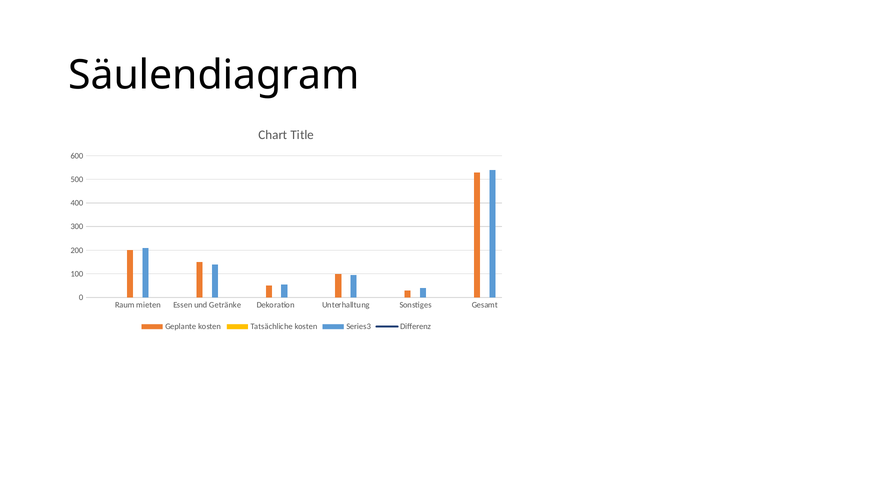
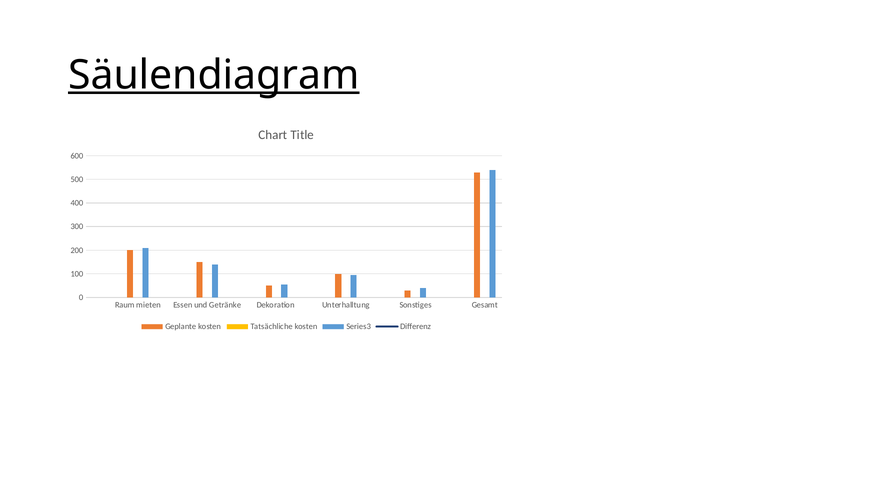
Säulendiagram underline: none -> present
